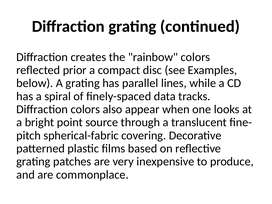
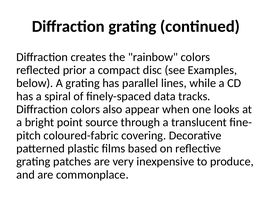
spherical-fabric: spherical-fabric -> coloured-fabric
